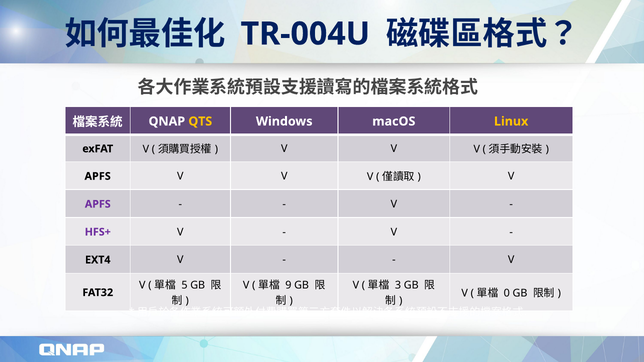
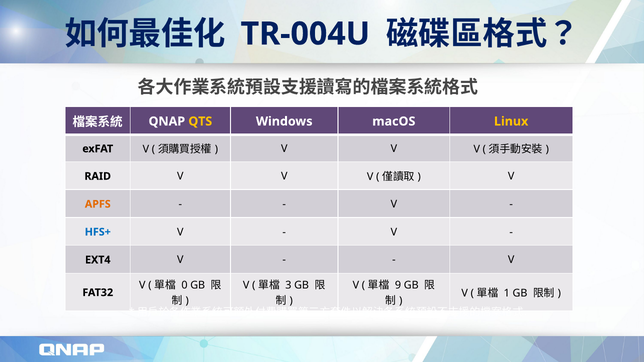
APFS at (98, 176): APFS -> RAID
APFS at (98, 204) colour: purple -> orange
HFS+ colour: purple -> blue
5: 5 -> 0
9: 9 -> 3
3: 3 -> 9
0: 0 -> 1
